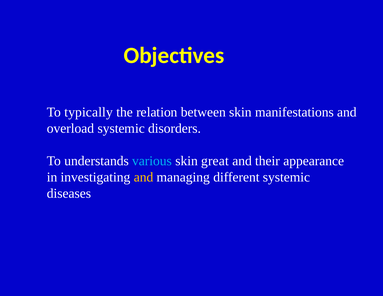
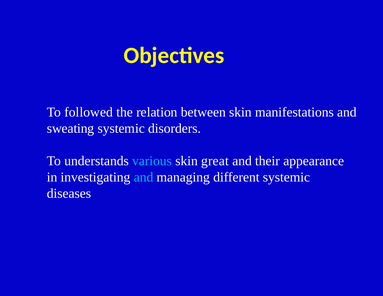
typically: typically -> followed
overload: overload -> sweating
and at (144, 177) colour: yellow -> light blue
